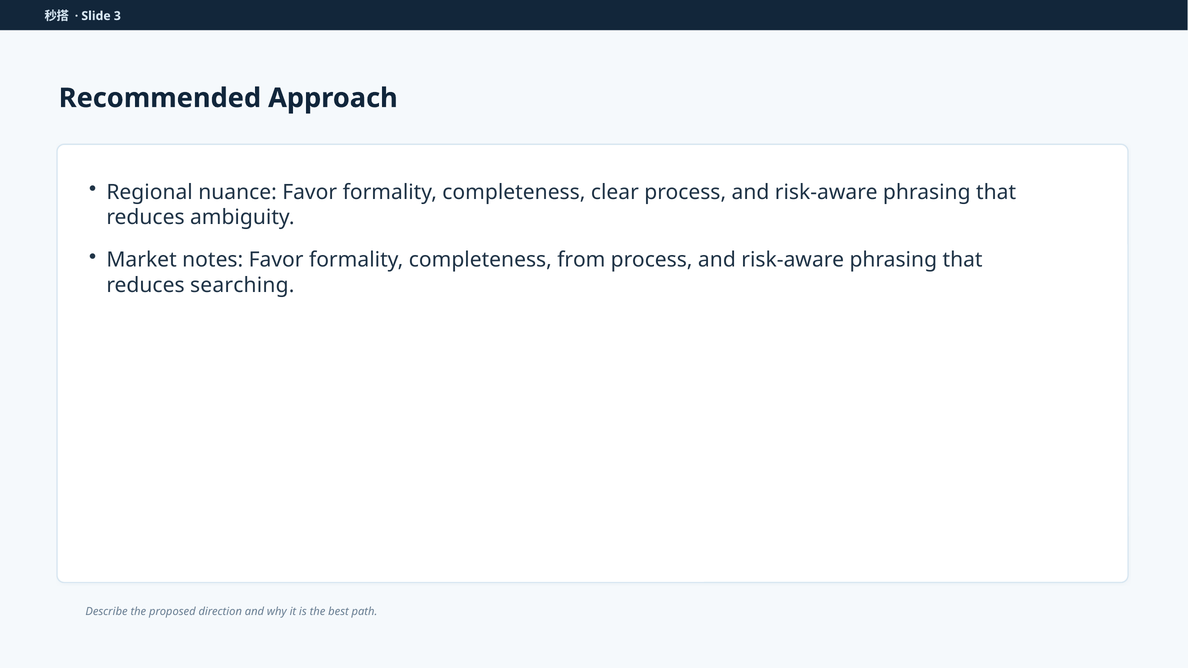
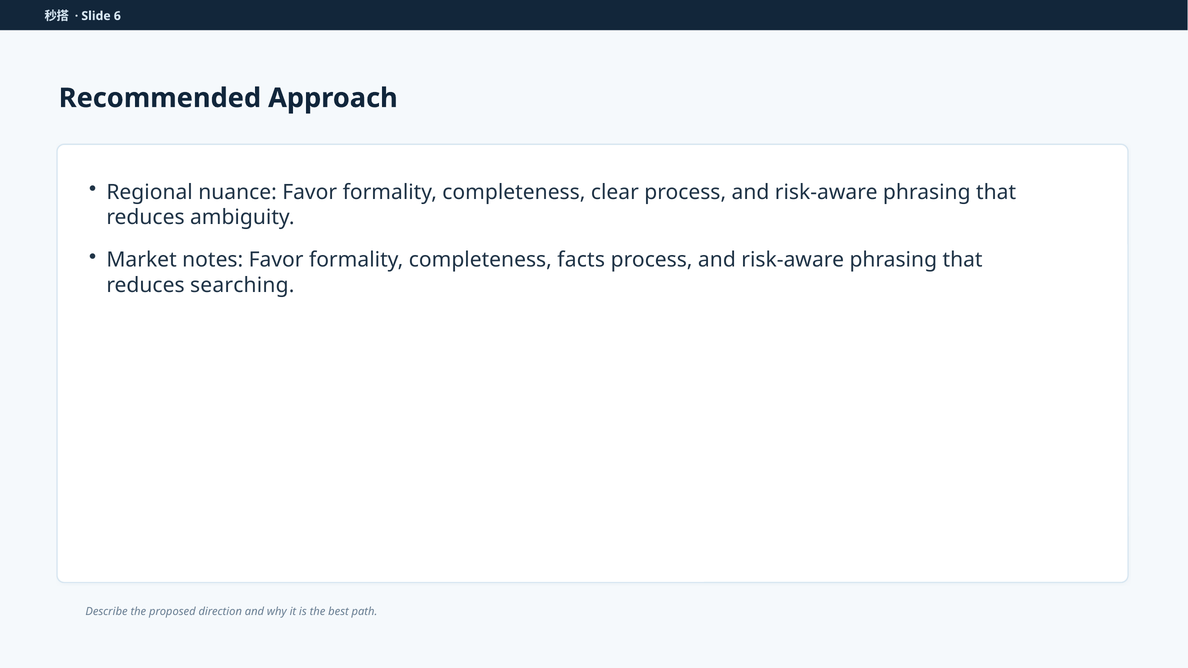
3: 3 -> 6
from: from -> facts
